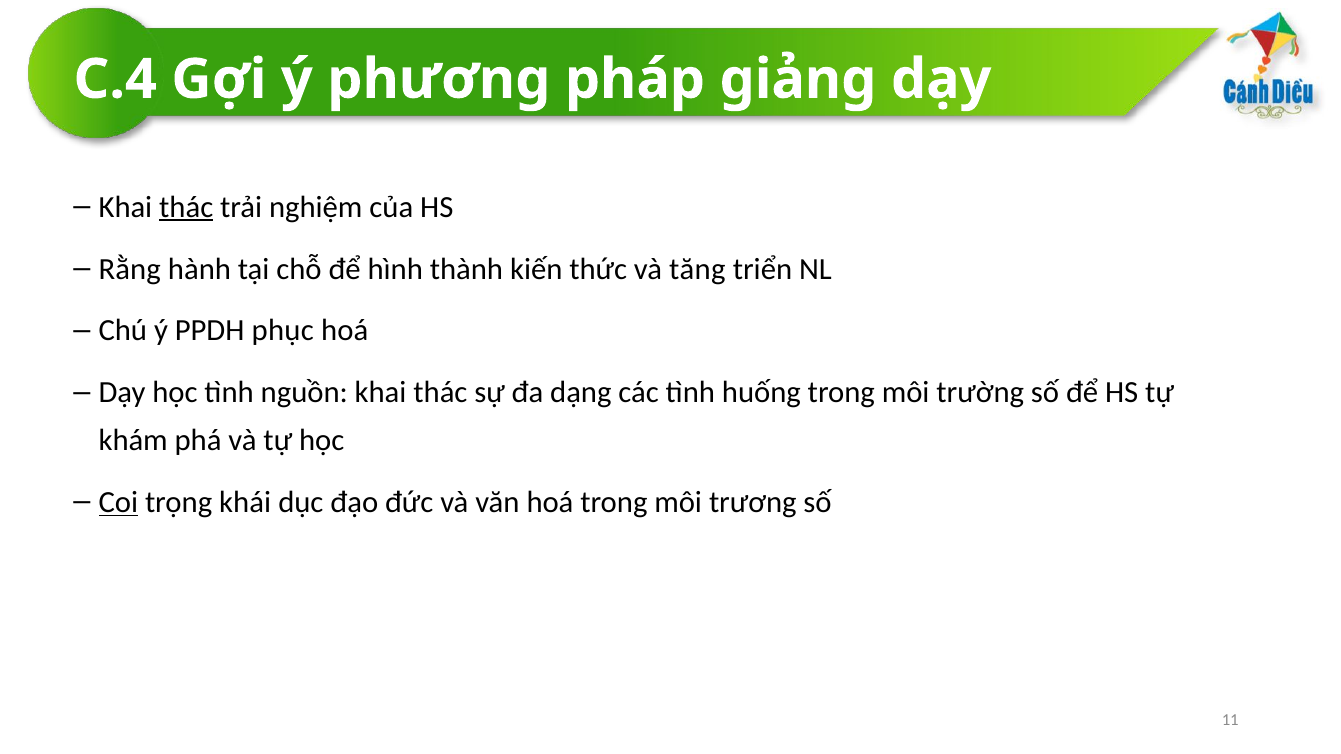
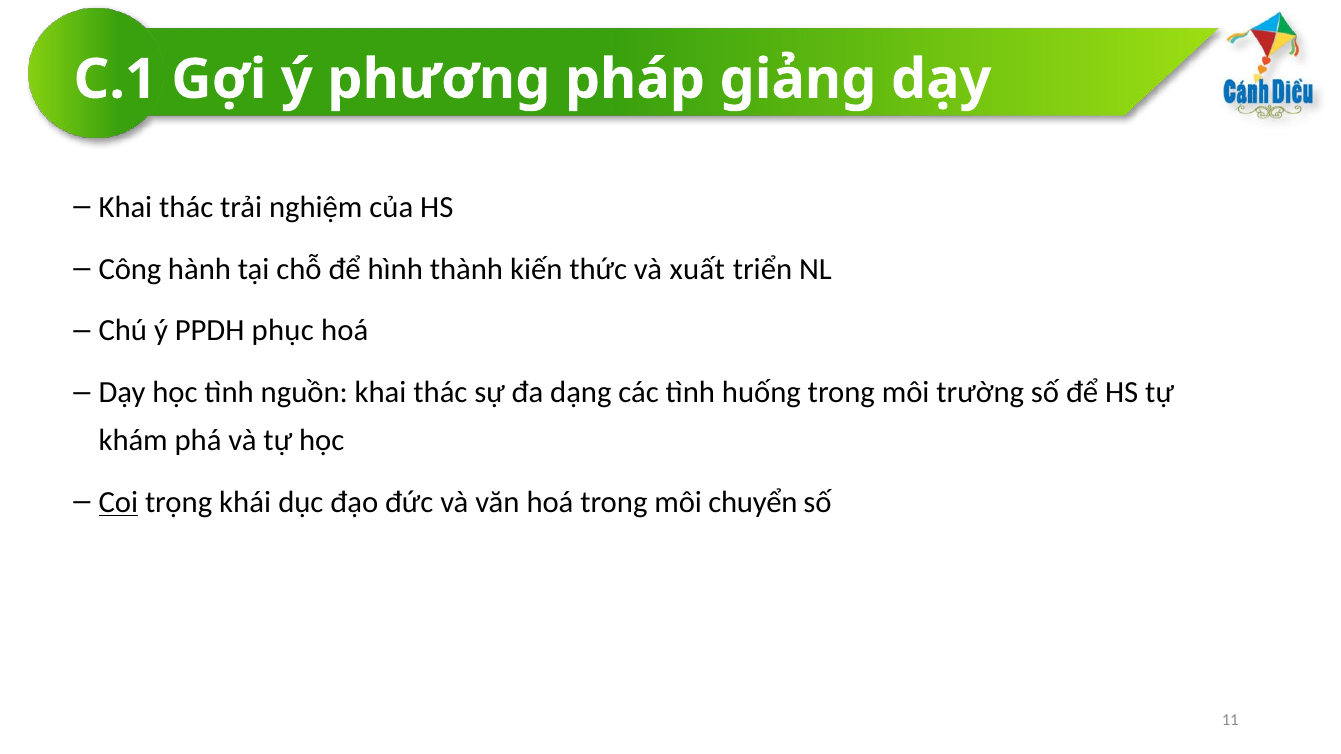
C.4: C.4 -> C.1
thác at (186, 207) underline: present -> none
Rằng: Rằng -> Công
tăng: tăng -> xuất
trương: trương -> chuyển
